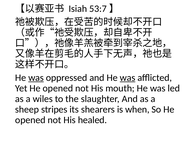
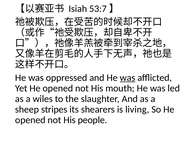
was at (36, 78) underline: present -> none
when: when -> living
healed: healed -> people
